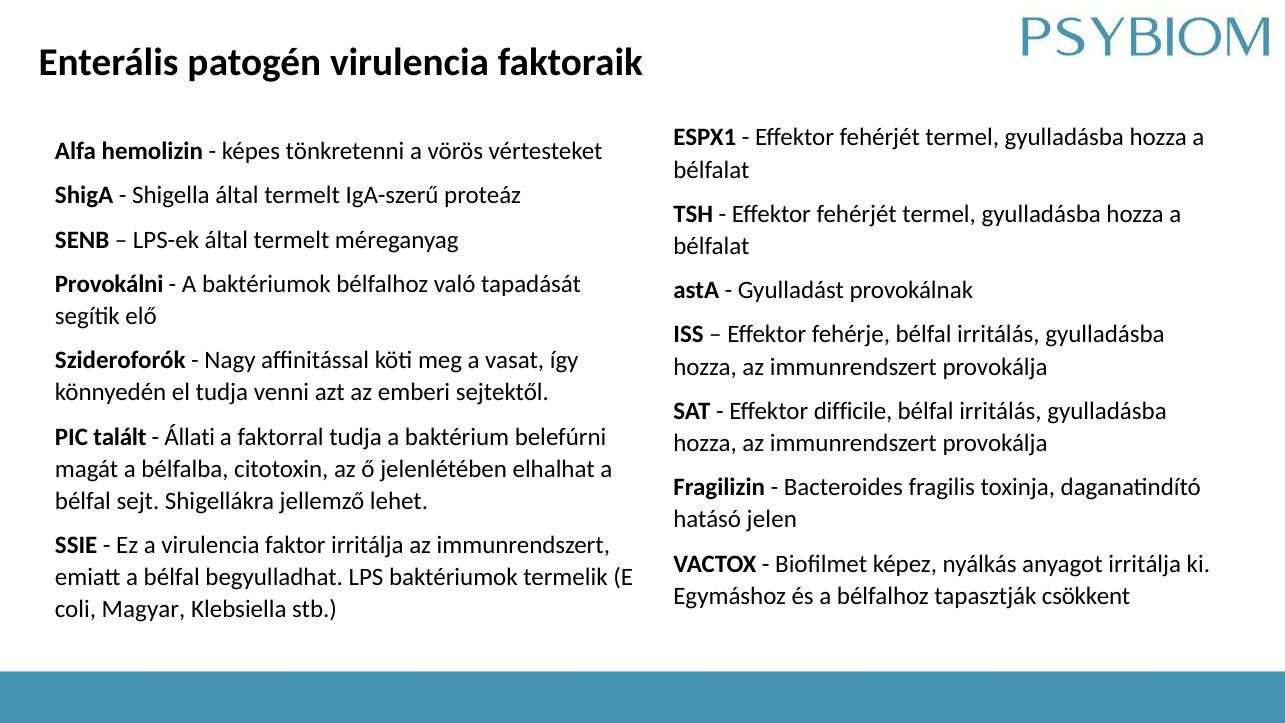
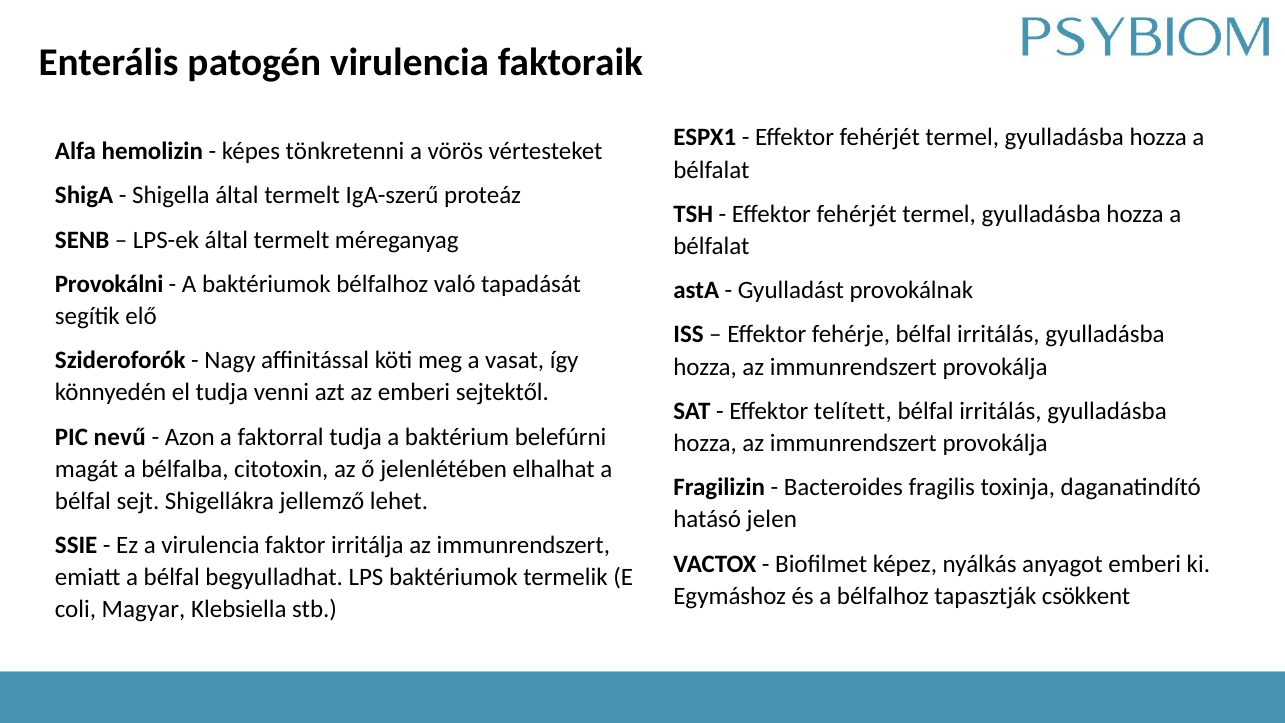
difficile: difficile -> telített
talált: talált -> nevű
Állati: Állati -> Azon
anyagot irritálja: irritálja -> emberi
